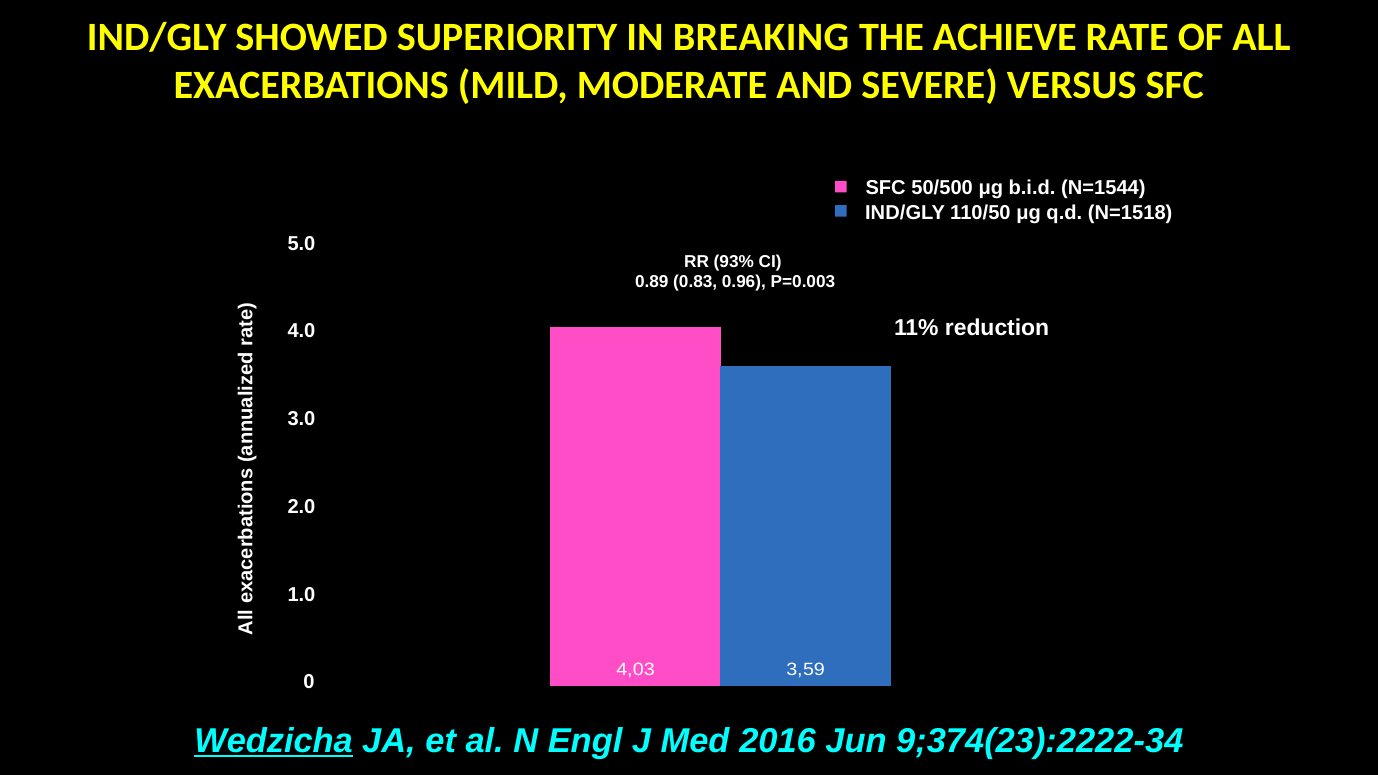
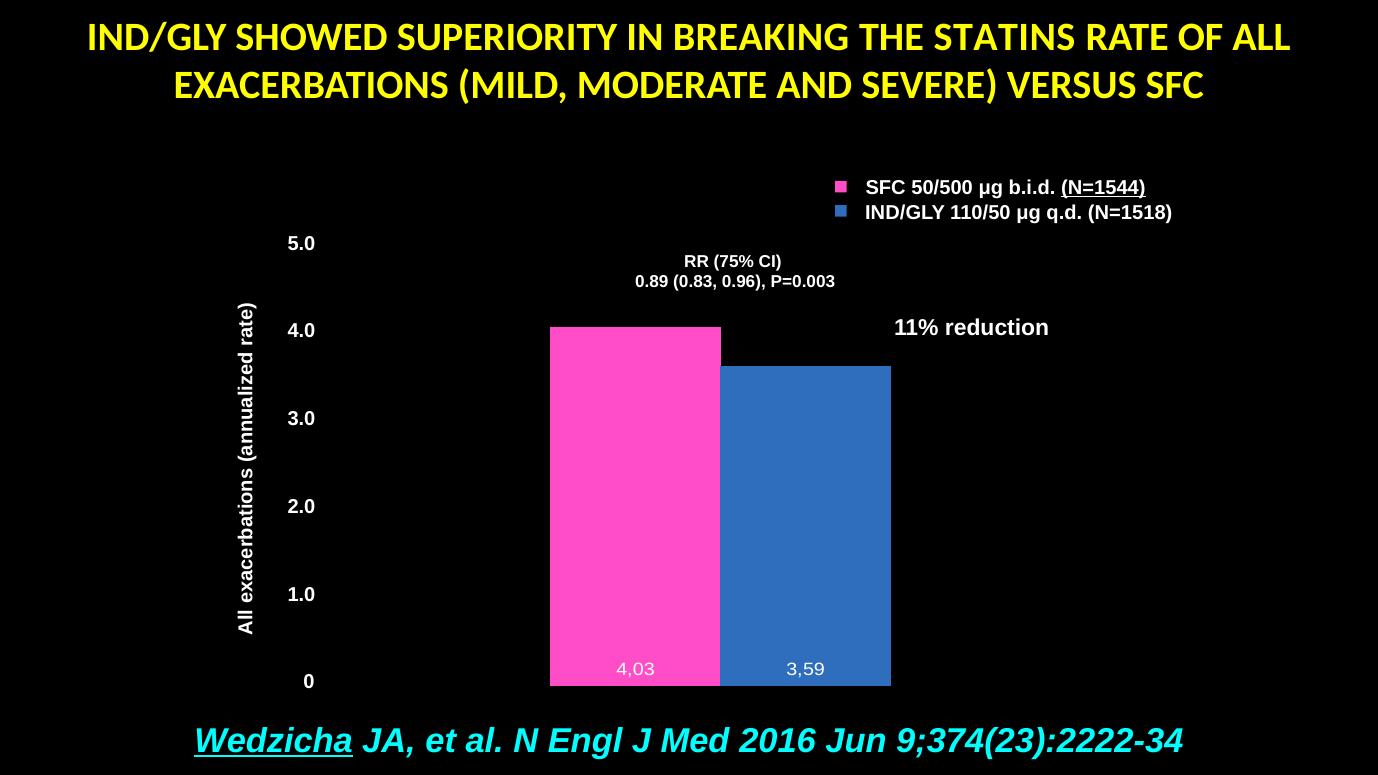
ACHIEVE: ACHIEVE -> STATINS
N=1544 underline: none -> present
93%: 93% -> 75%
